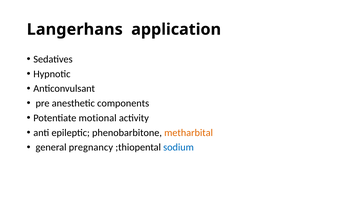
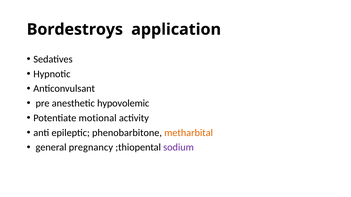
Langerhans: Langerhans -> Bordestroys
components: components -> hypovolemic
sodium colour: blue -> purple
